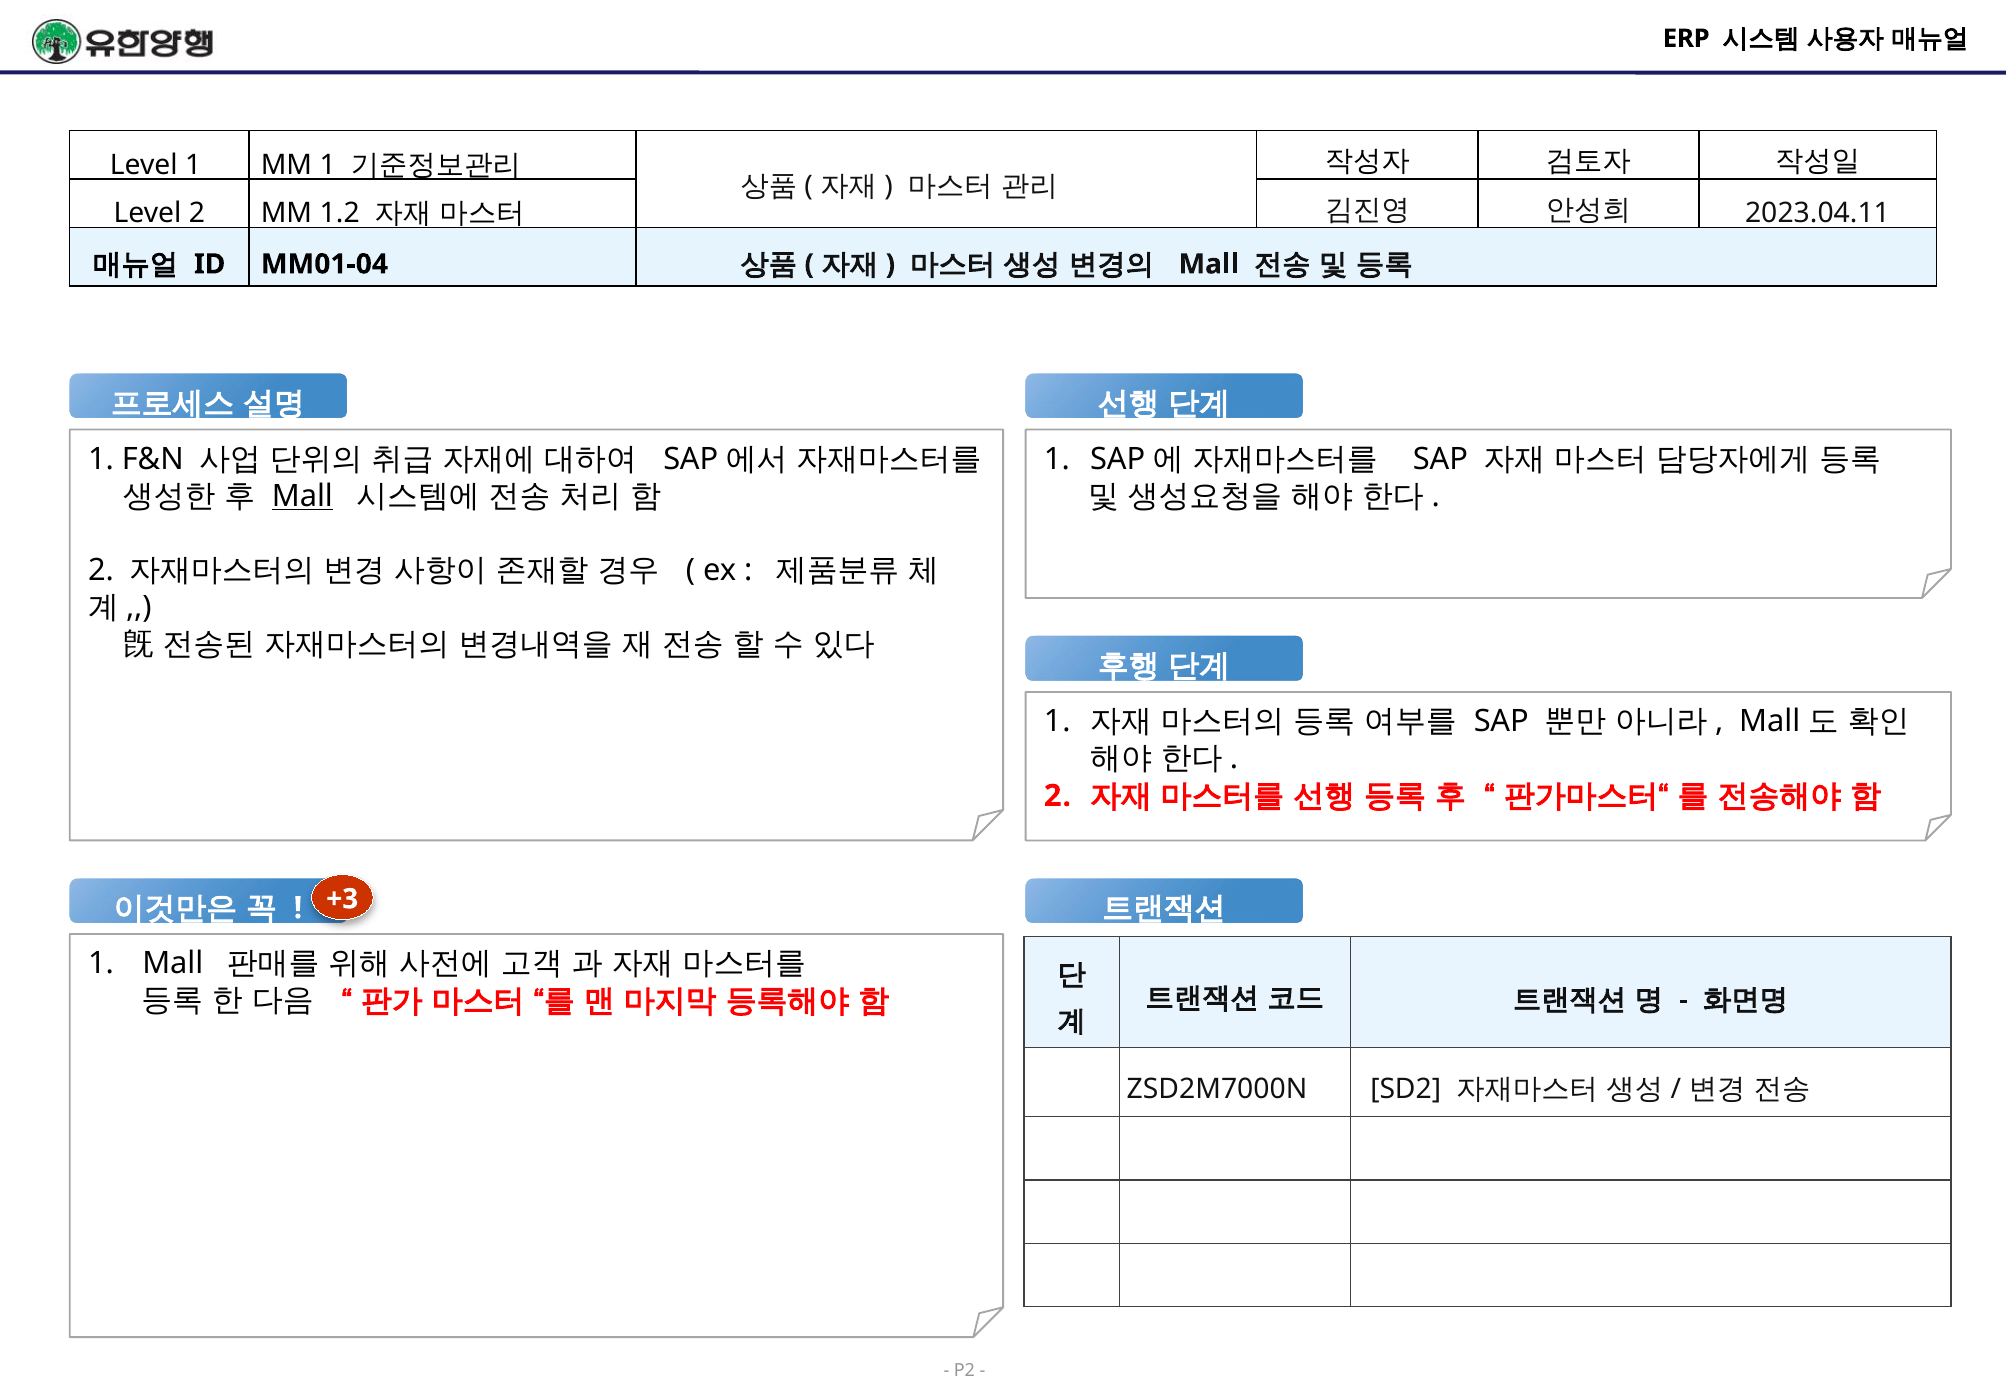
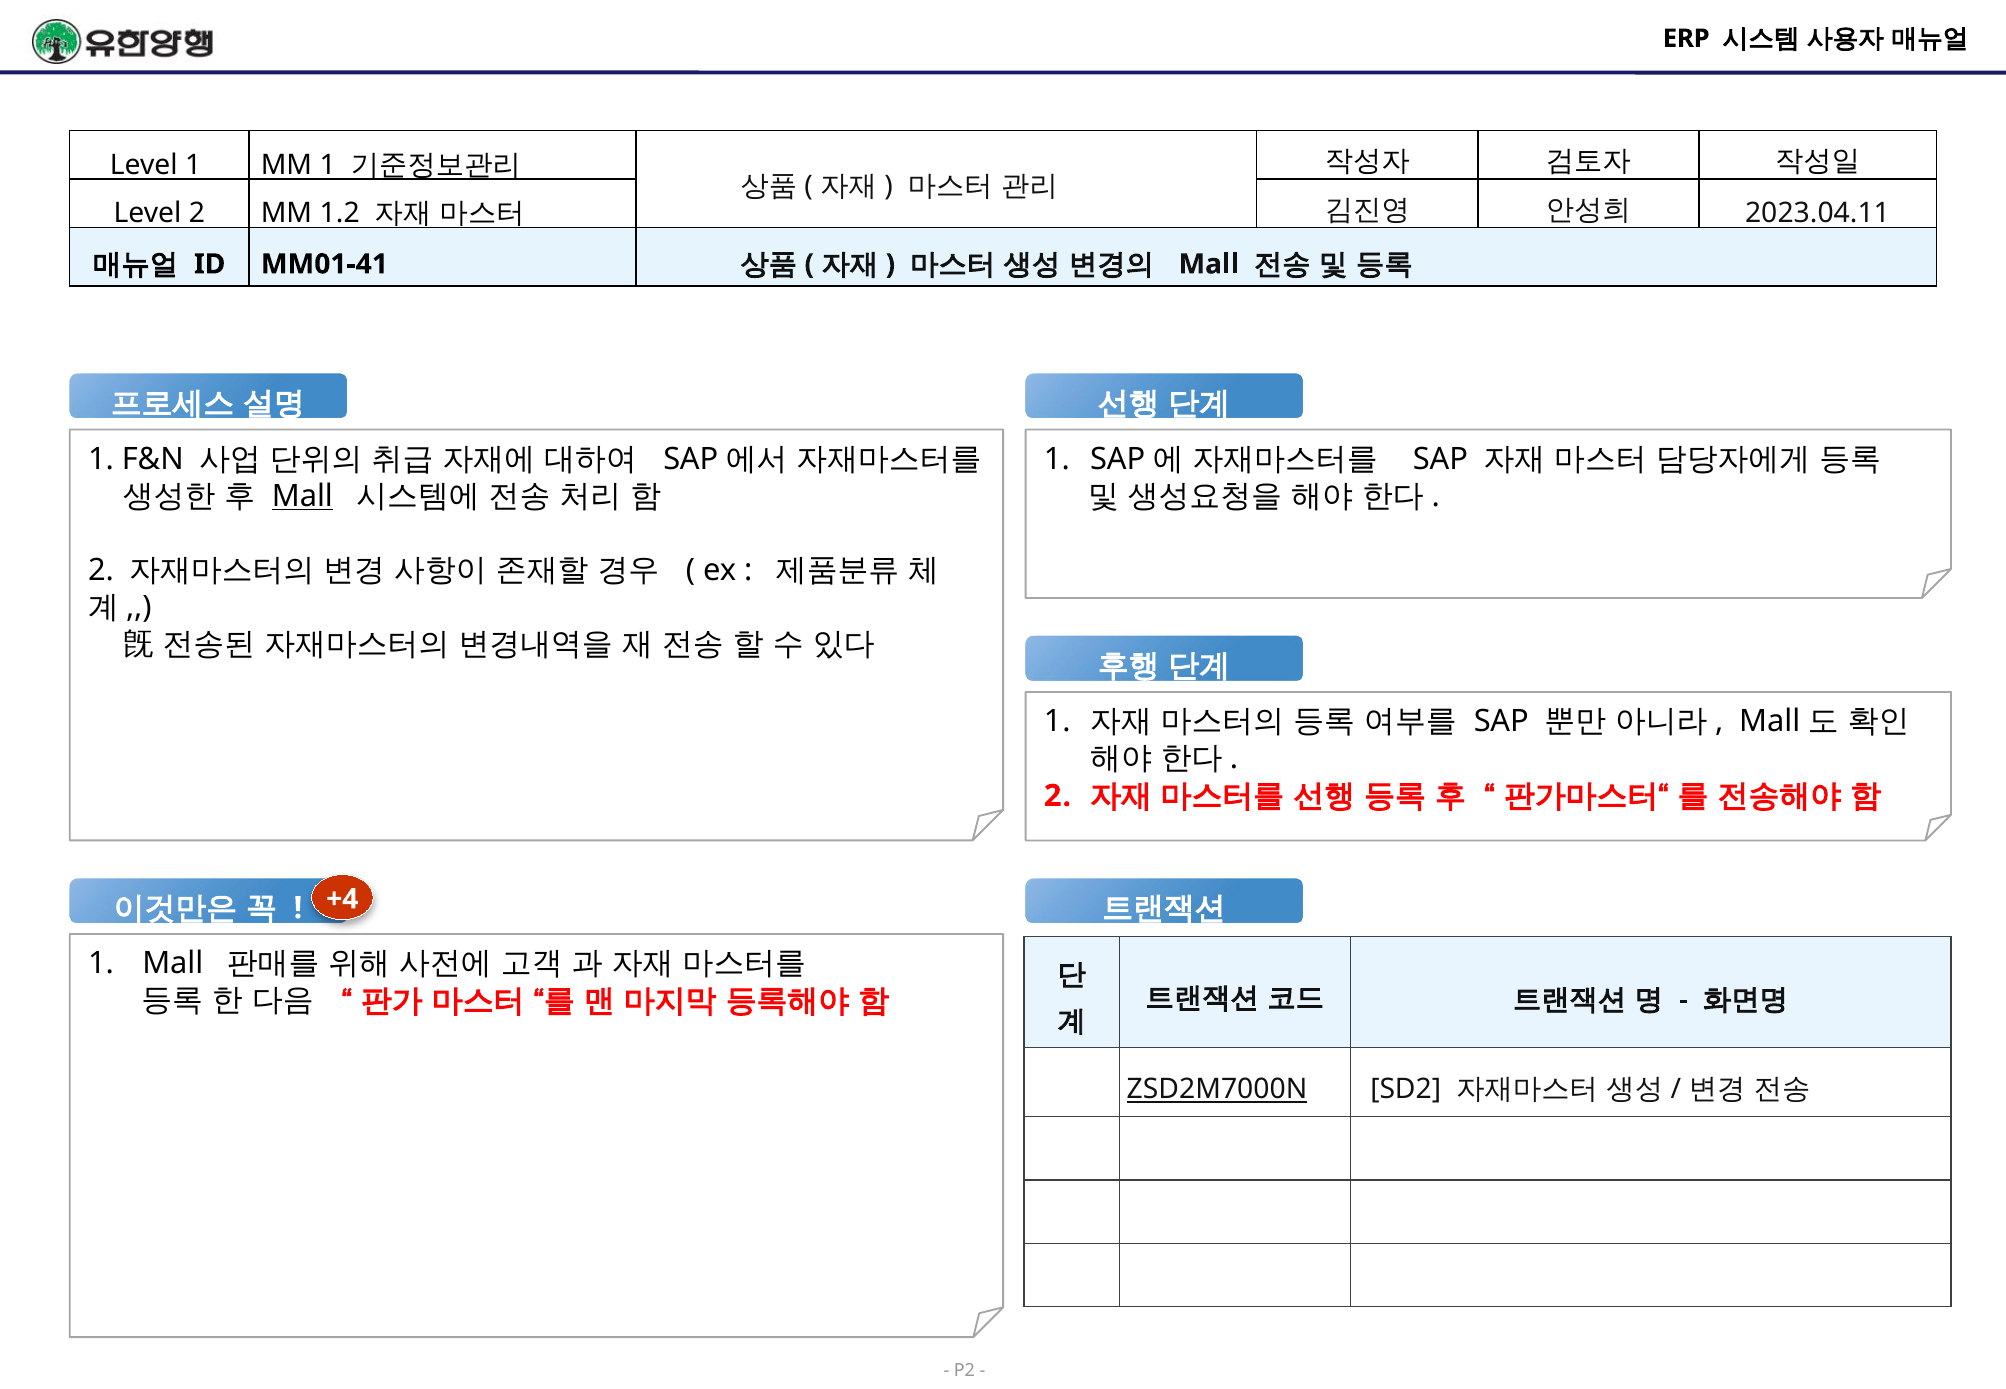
MM01-04: MM01-04 -> MM01-41
+3: +3 -> +4
ZSD2M7000N underline: none -> present
